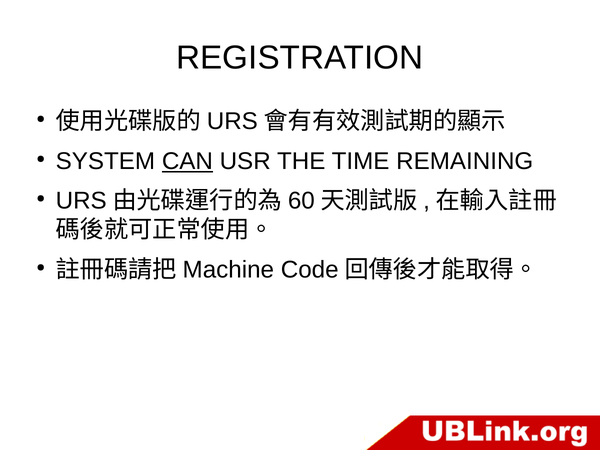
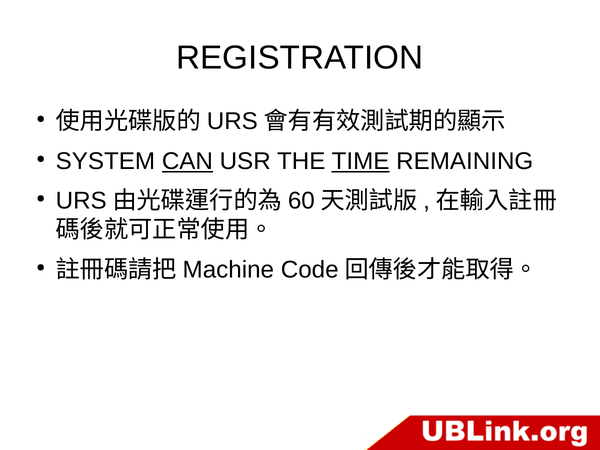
TIME underline: none -> present
